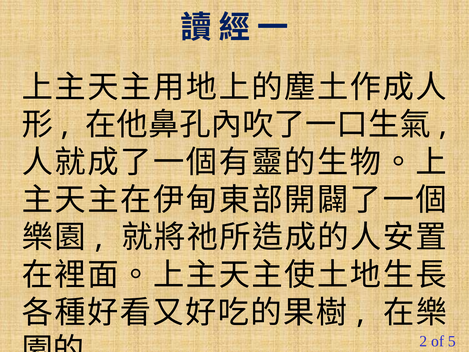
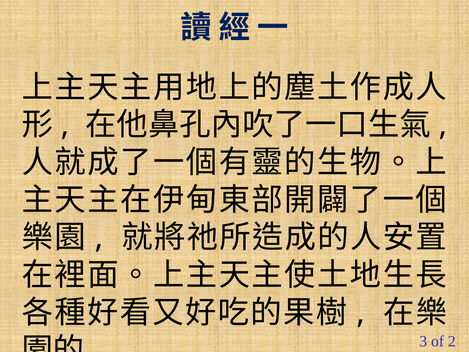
2: 2 -> 3
5: 5 -> 2
